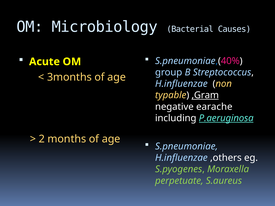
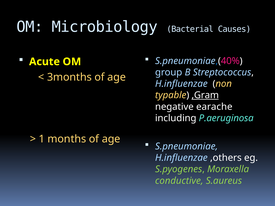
P.aeruginosa underline: present -> none
2: 2 -> 1
perpetuate: perpetuate -> conductive
